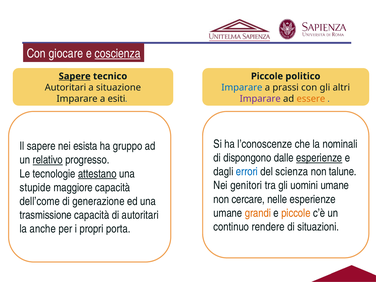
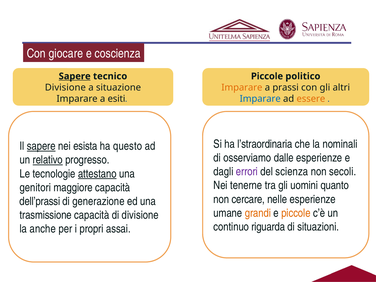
coscienza underline: present -> none
Autoritari at (65, 88): Autoritari -> Divisione
Imparare at (242, 88) colour: blue -> orange
Imparare at (260, 99) colour: purple -> blue
l’conoscenze: l’conoscenze -> l’straordinaria
sapere at (41, 146) underline: none -> present
gruppo: gruppo -> questo
dispongono: dispongono -> osserviamo
esperienze at (319, 158) underline: present -> none
errori colour: blue -> purple
talune: talune -> secoli
genitori: genitori -> tenerne
uomini umane: umane -> quanto
stupide: stupide -> genitori
dell’come: dell’come -> dell’prassi
di autoritari: autoritari -> divisione
rendere: rendere -> riguarda
porta: porta -> assai
